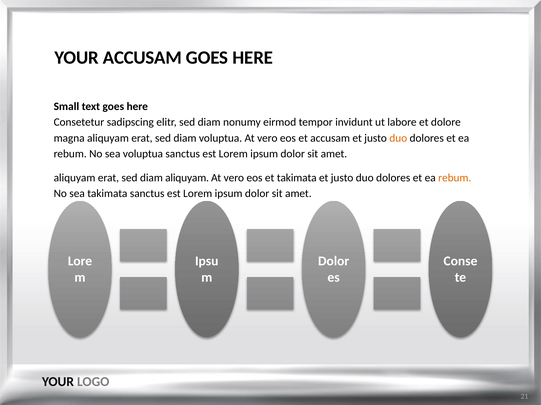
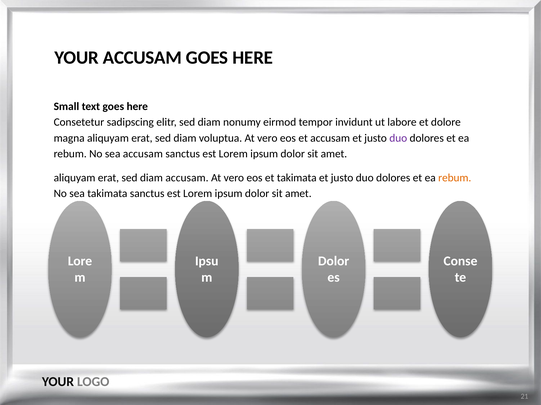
duo at (398, 138) colour: orange -> purple
sea voluptua: voluptua -> accusam
diam aliquyam: aliquyam -> accusam
